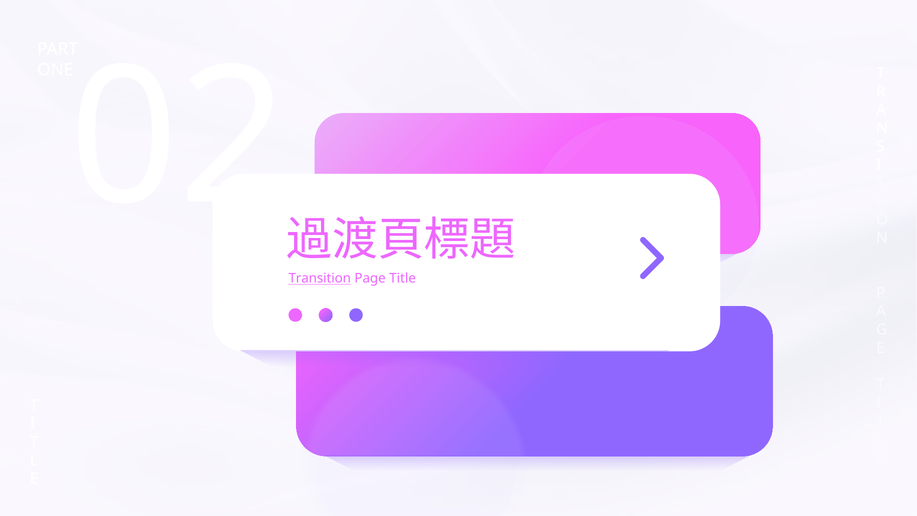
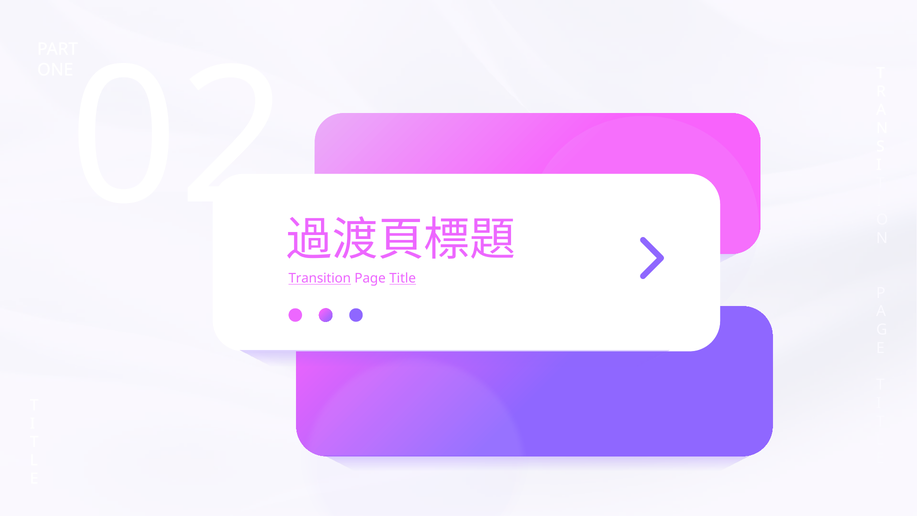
Title underline: none -> present
